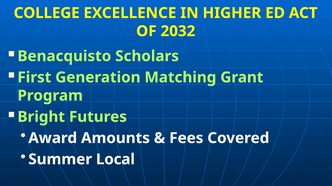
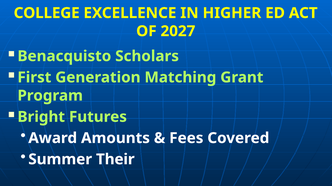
2032: 2032 -> 2027
Local: Local -> Their
